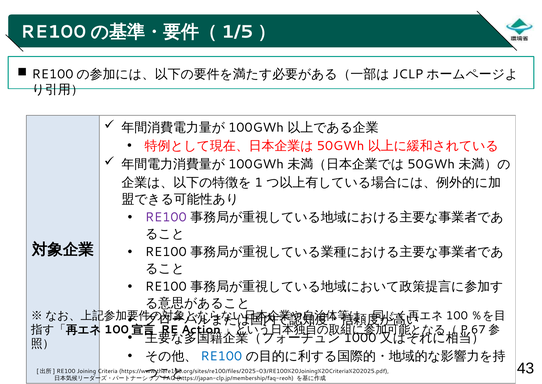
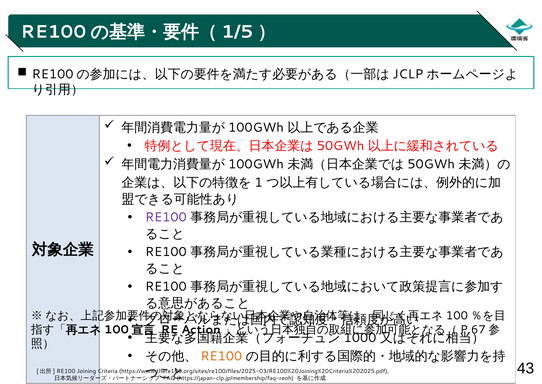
RE100 at (221, 355) colour: blue -> orange
